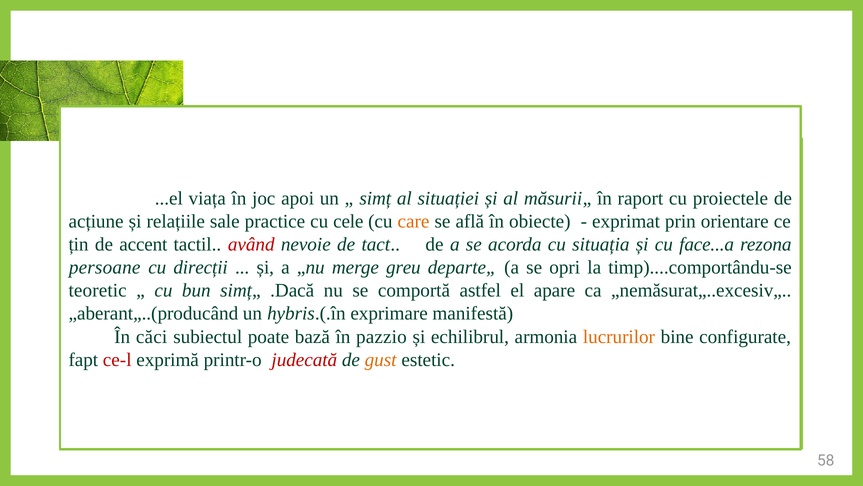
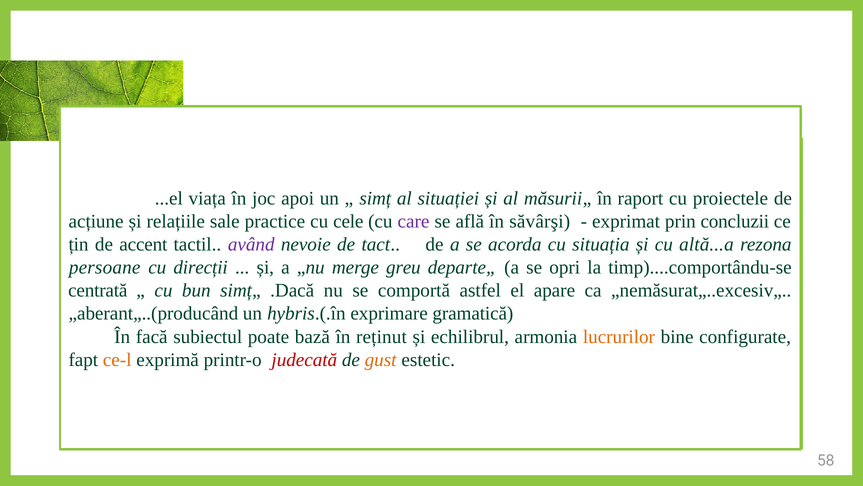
care colour: orange -> purple
obiecte: obiecte -> săvârşi
orientare: orientare -> concluzii
având colour: red -> purple
face...a: face...a -> altă...a
teoretic: teoretic -> centrată
manifestă: manifestă -> gramatică
căci: căci -> facă
pazzio: pazzio -> reținut
ce-l colour: red -> orange
